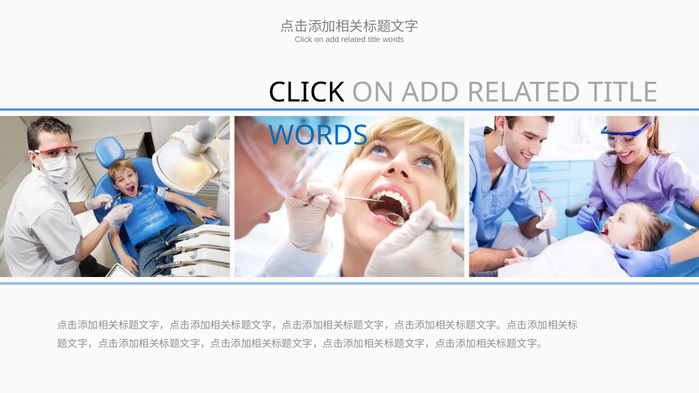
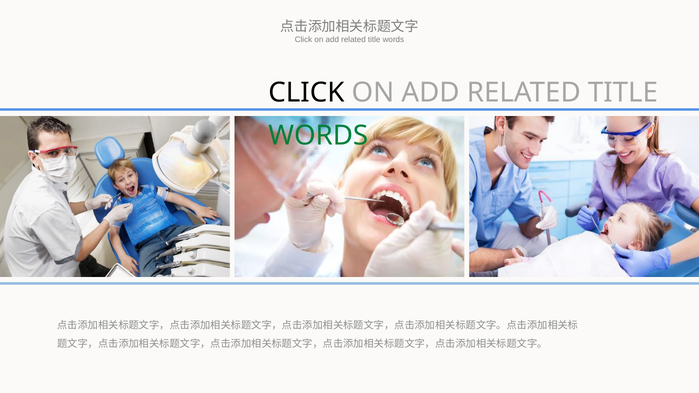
WORDS at (318, 136) colour: blue -> green
